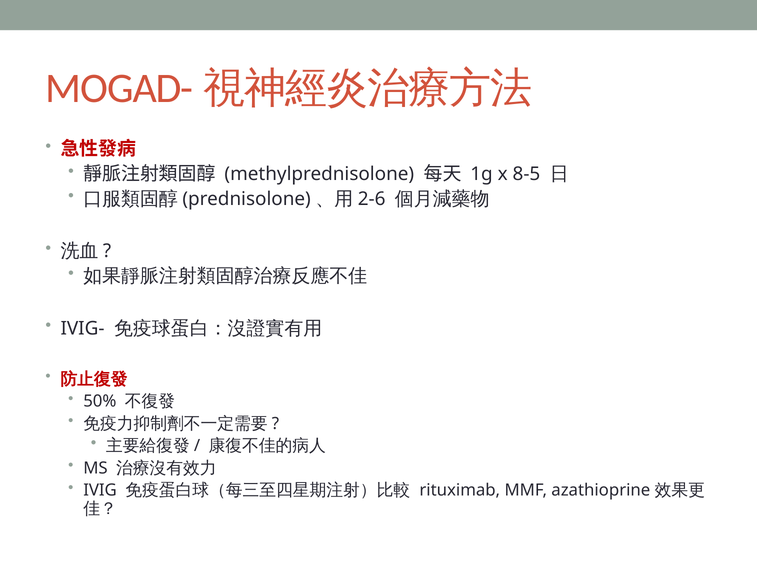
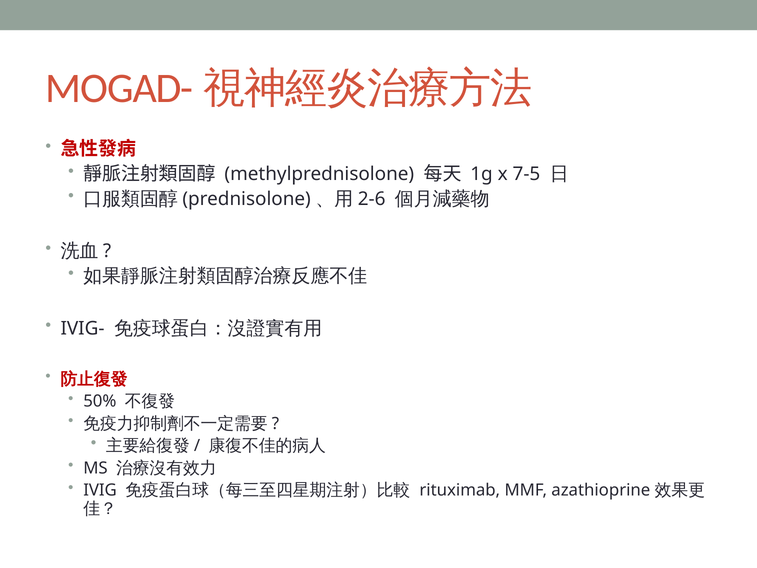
8-5: 8-5 -> 7-5
